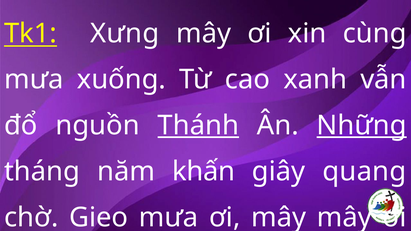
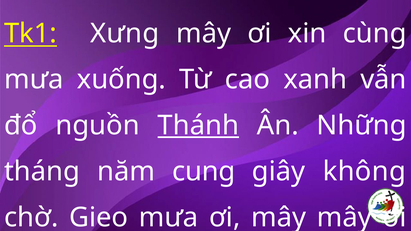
Những underline: present -> none
năm khấn: khấn -> cung
quang: quang -> không
